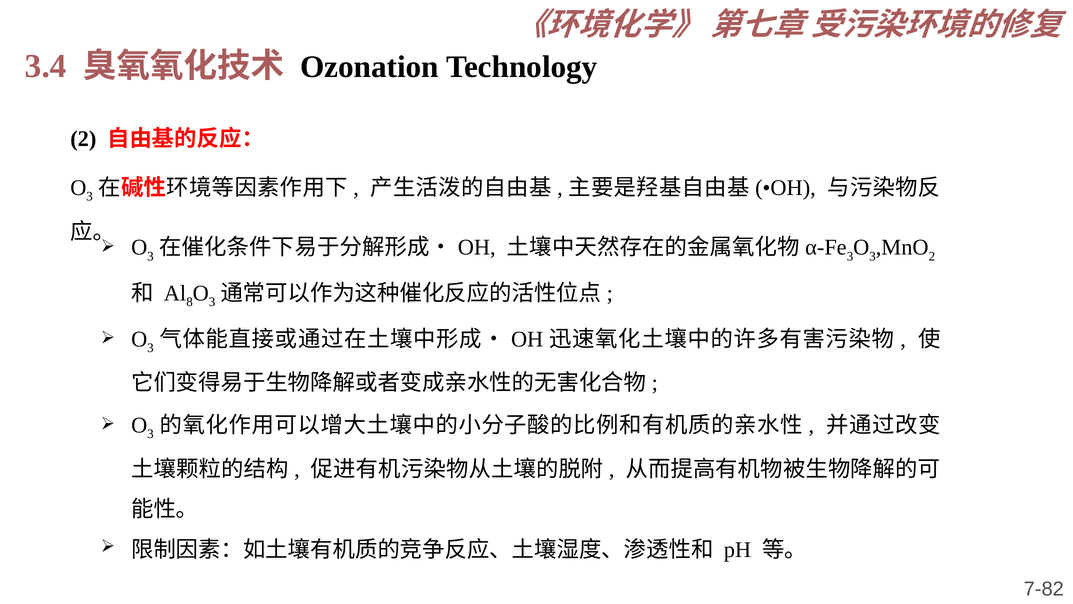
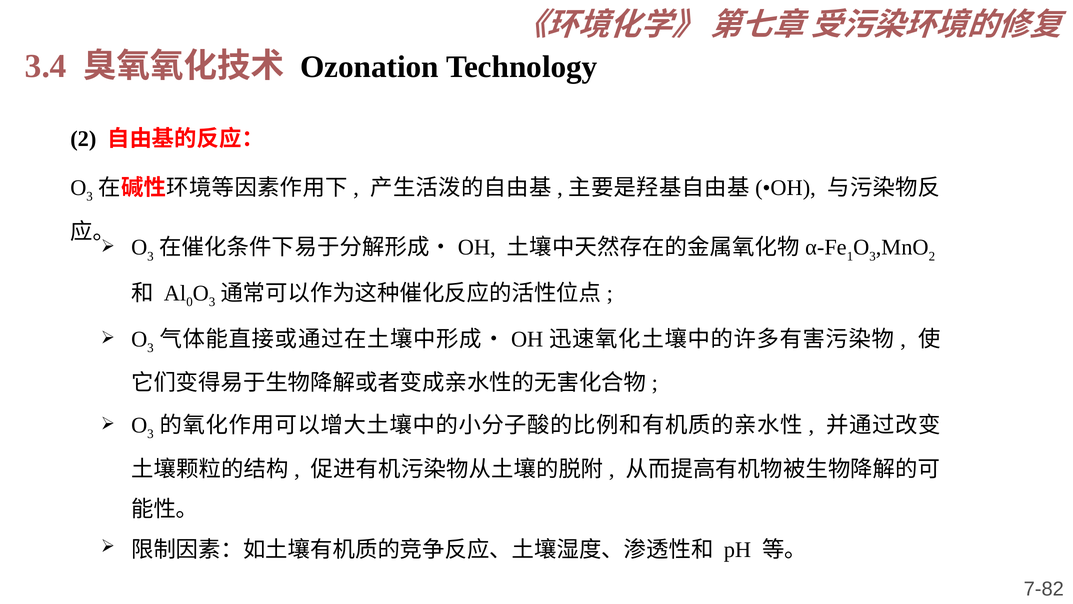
3 at (850, 256): 3 -> 1
8: 8 -> 0
